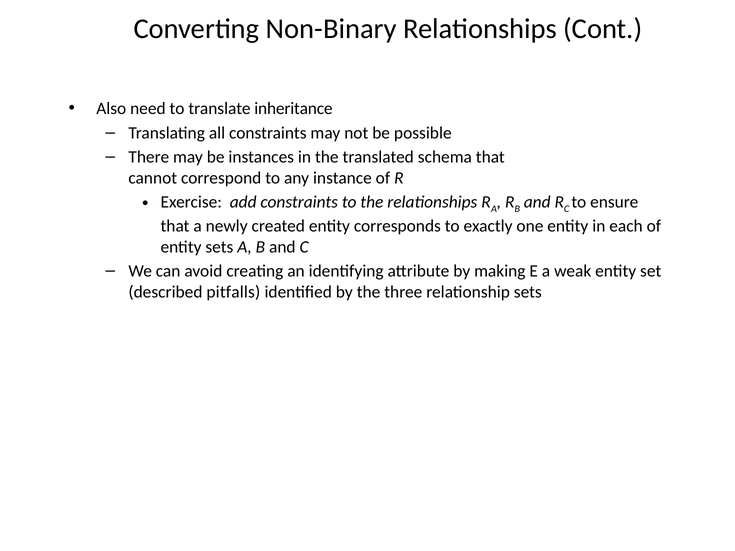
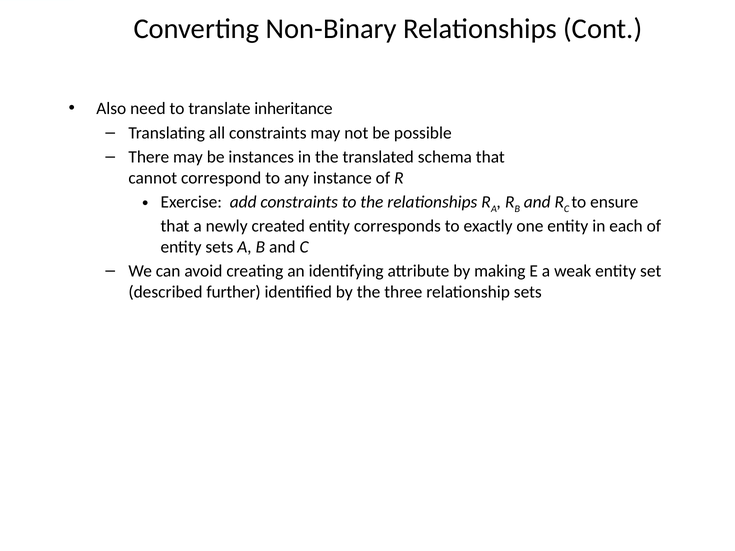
pitfalls: pitfalls -> further
